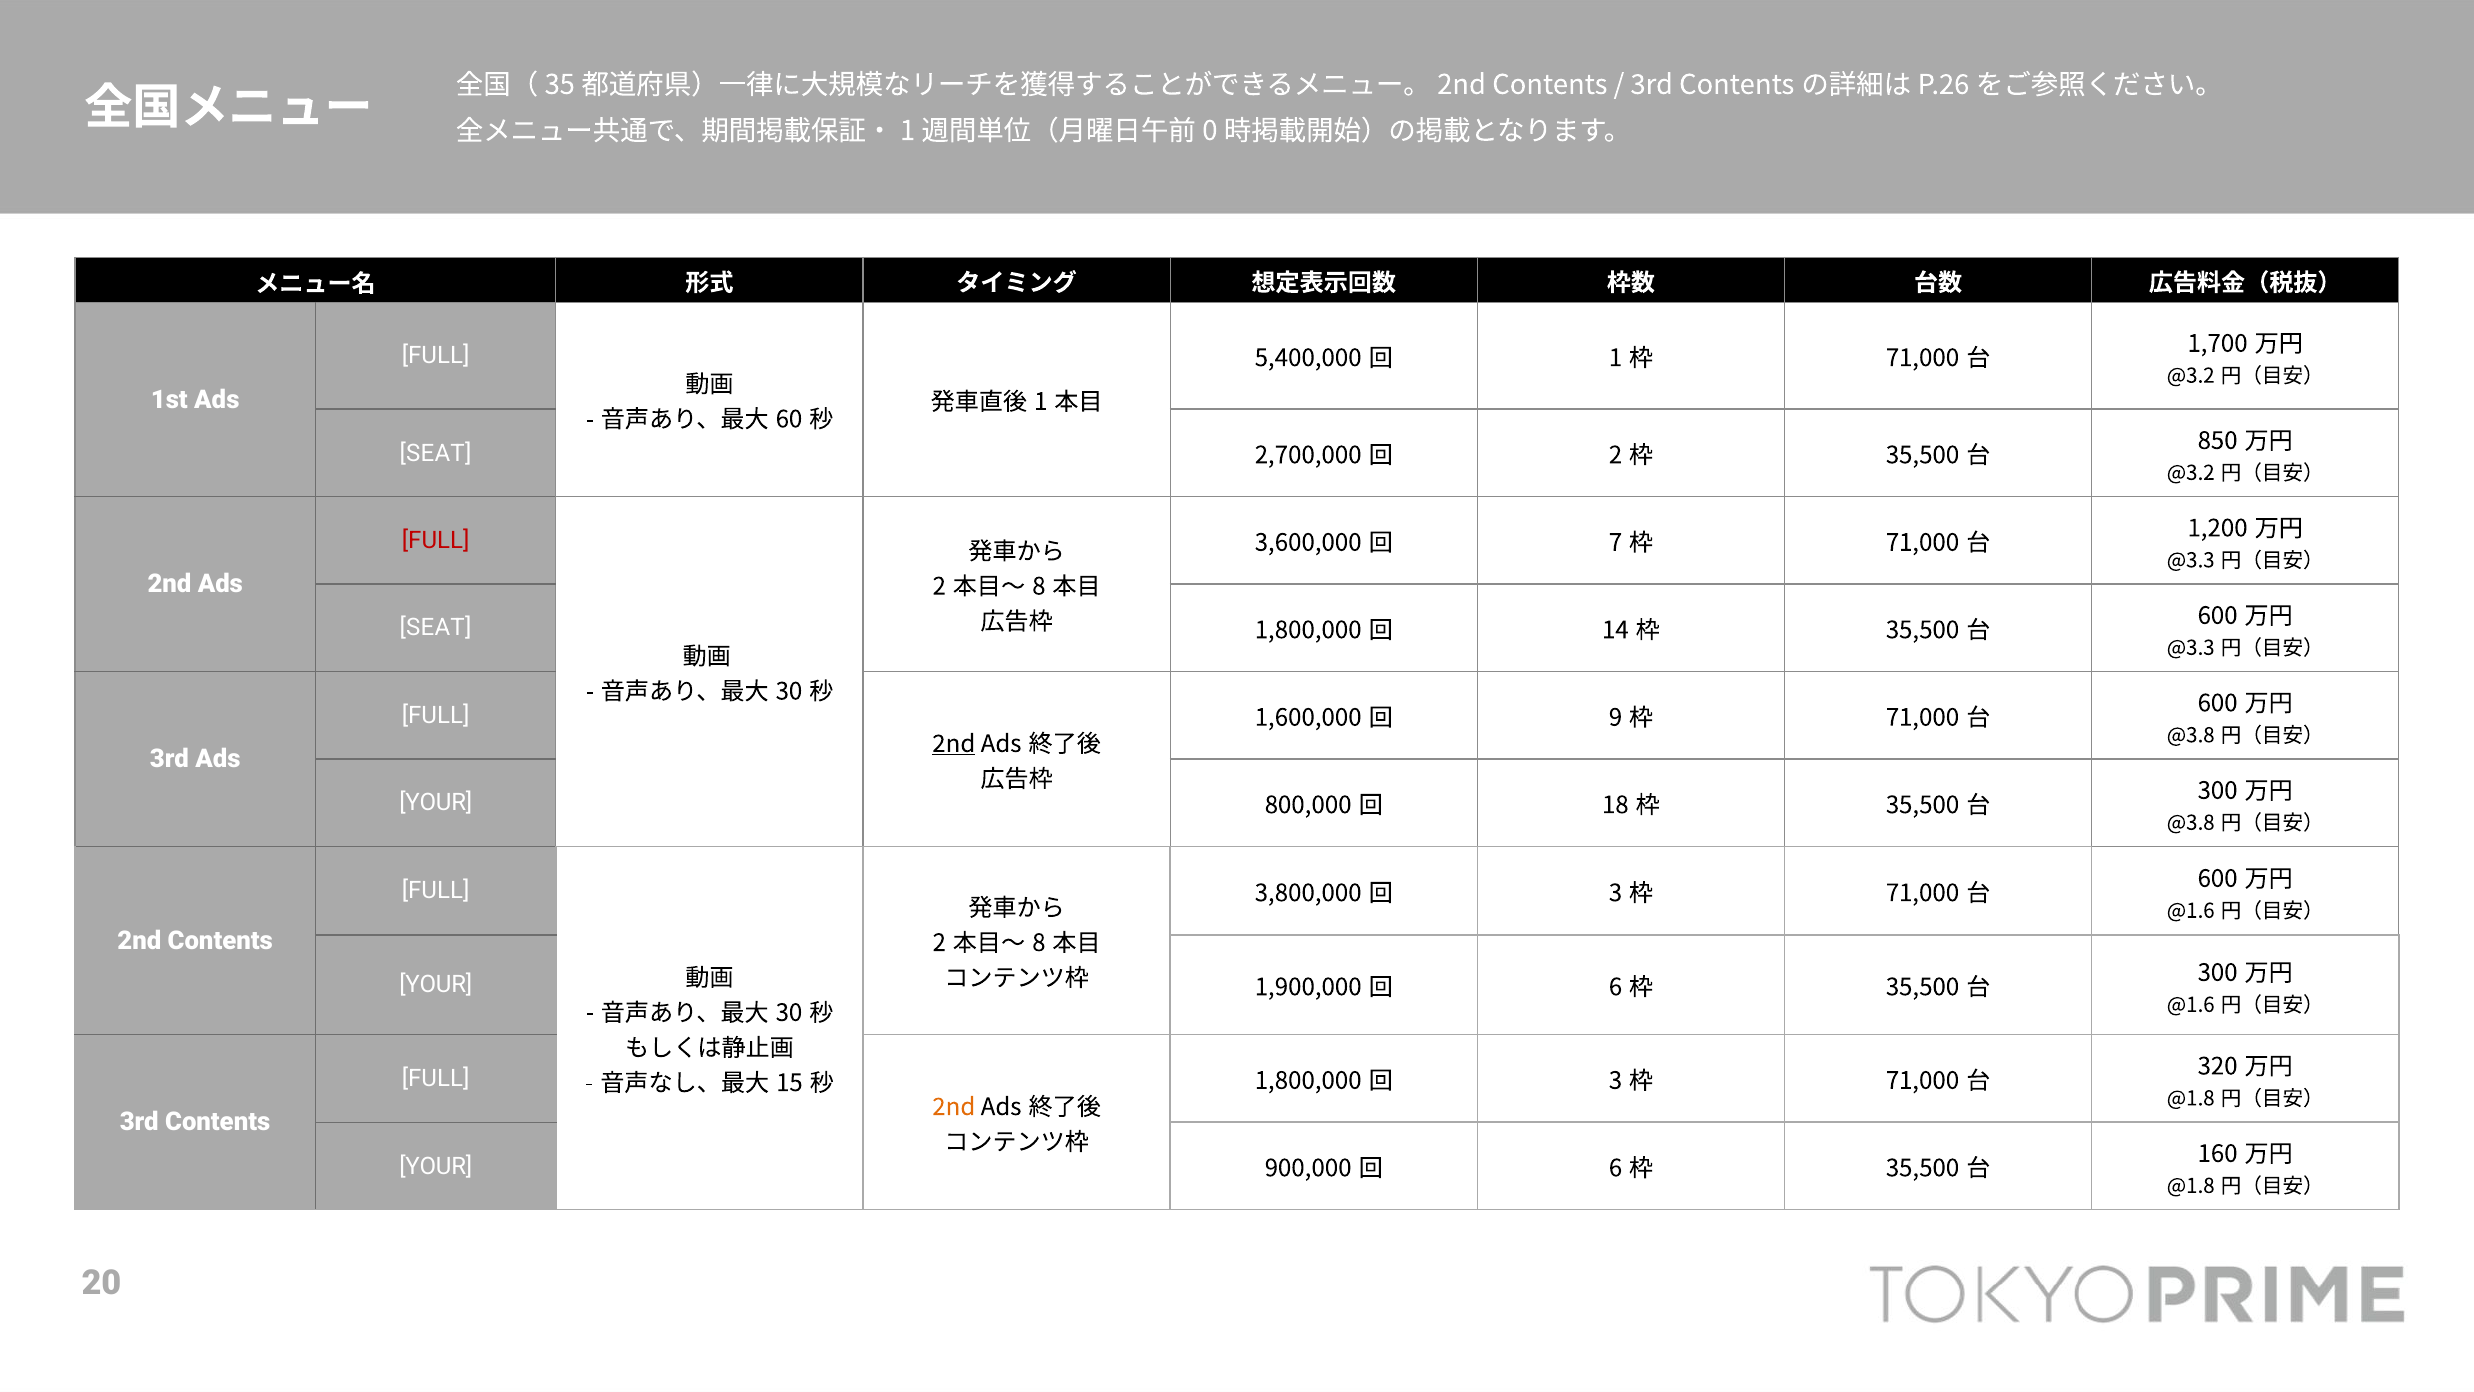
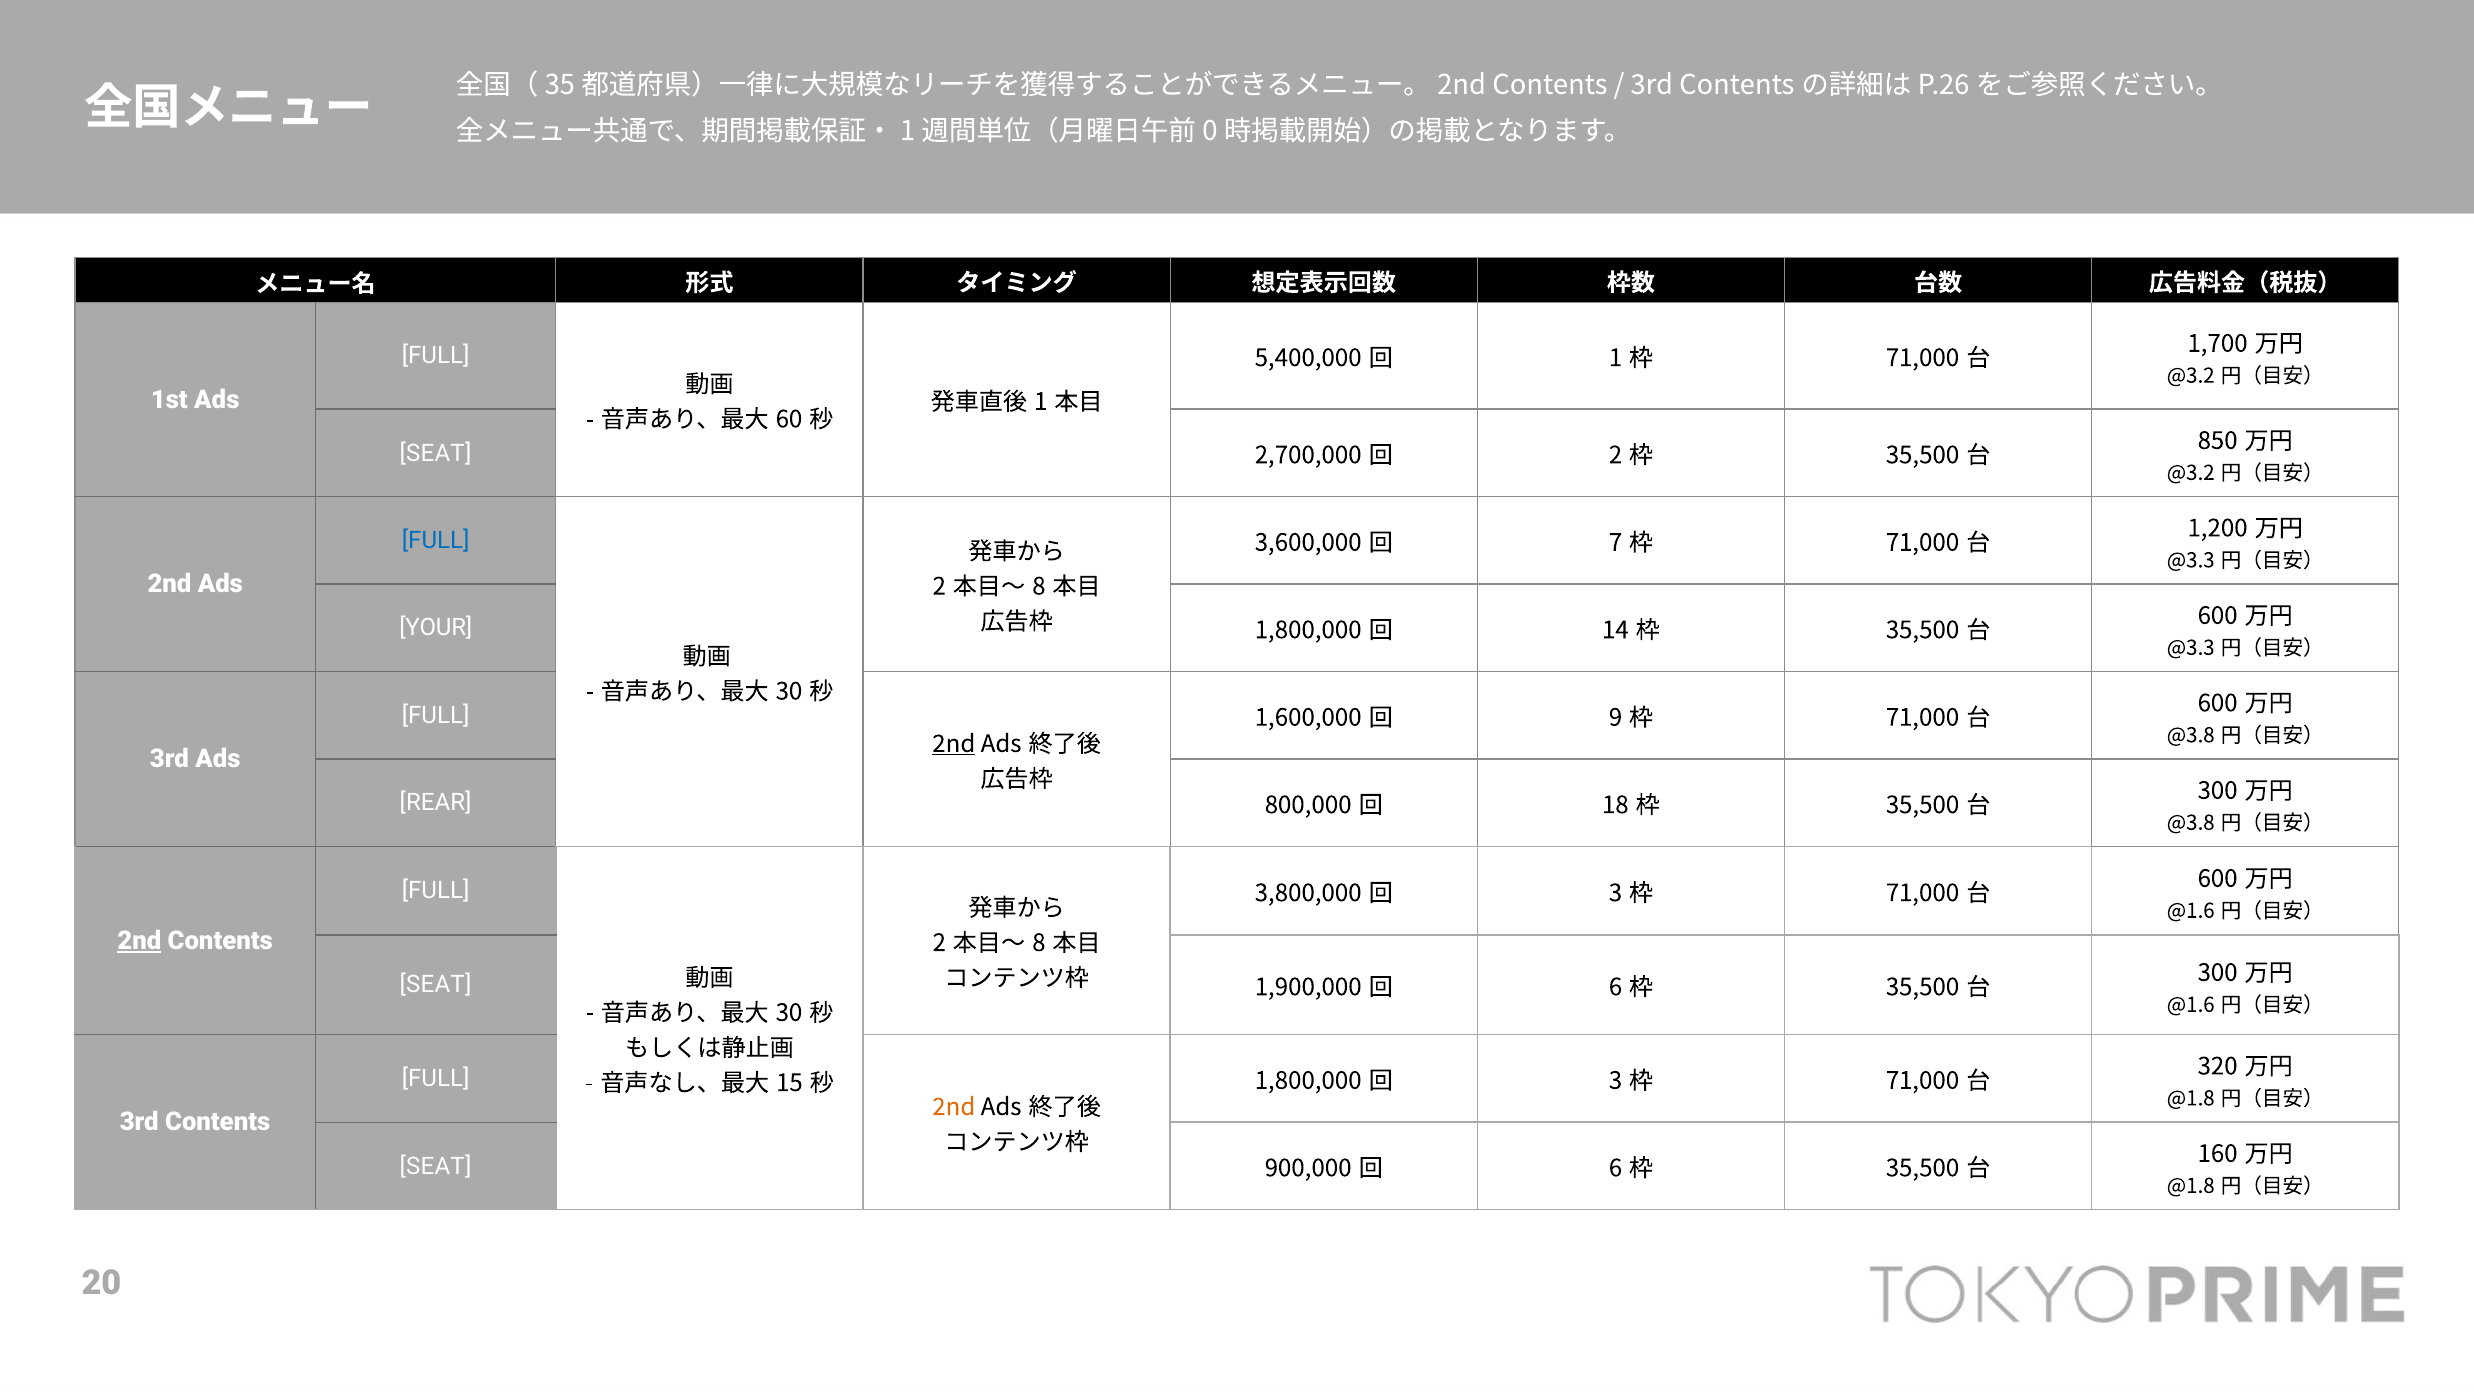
FULL at (436, 540) colour: red -> blue
SEAT at (436, 628): SEAT -> YOUR
YOUR at (436, 803): YOUR -> REAR
2nd at (139, 941) underline: none -> present
YOUR at (436, 985): YOUR -> SEAT
YOUR at (436, 1166): YOUR -> SEAT
